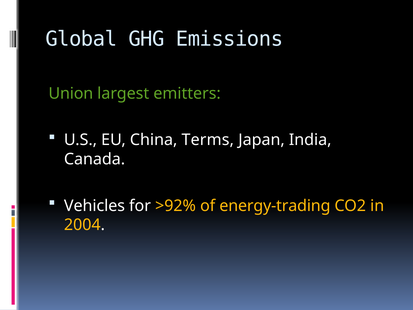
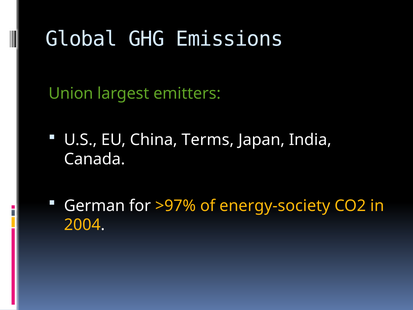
Vehicles: Vehicles -> German
>92%: >92% -> >97%
energy-trading: energy-trading -> energy-society
